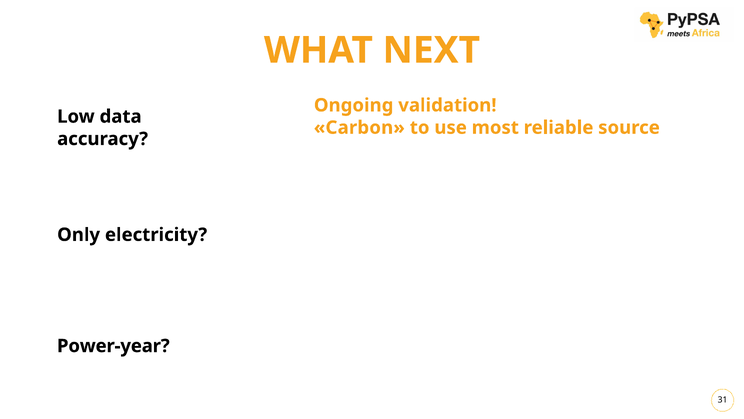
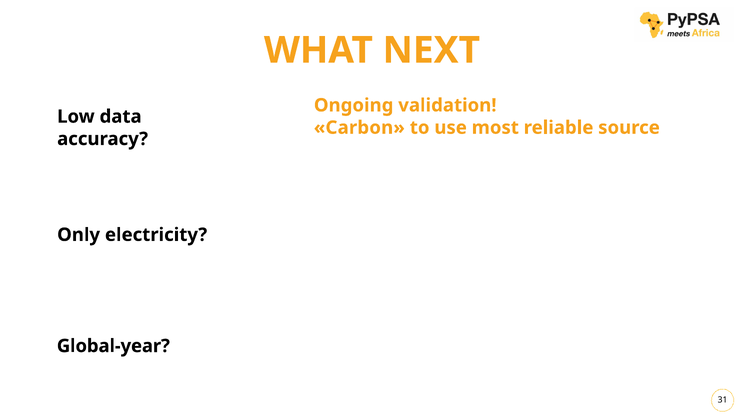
Power-year: Power-year -> Global-year
